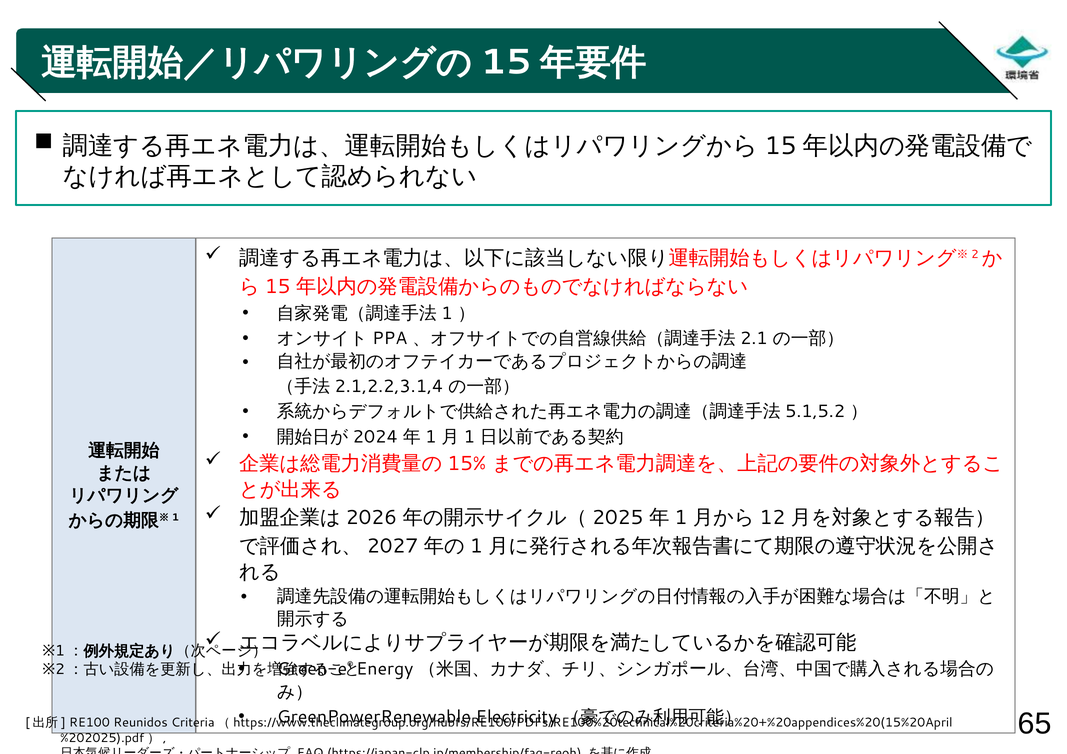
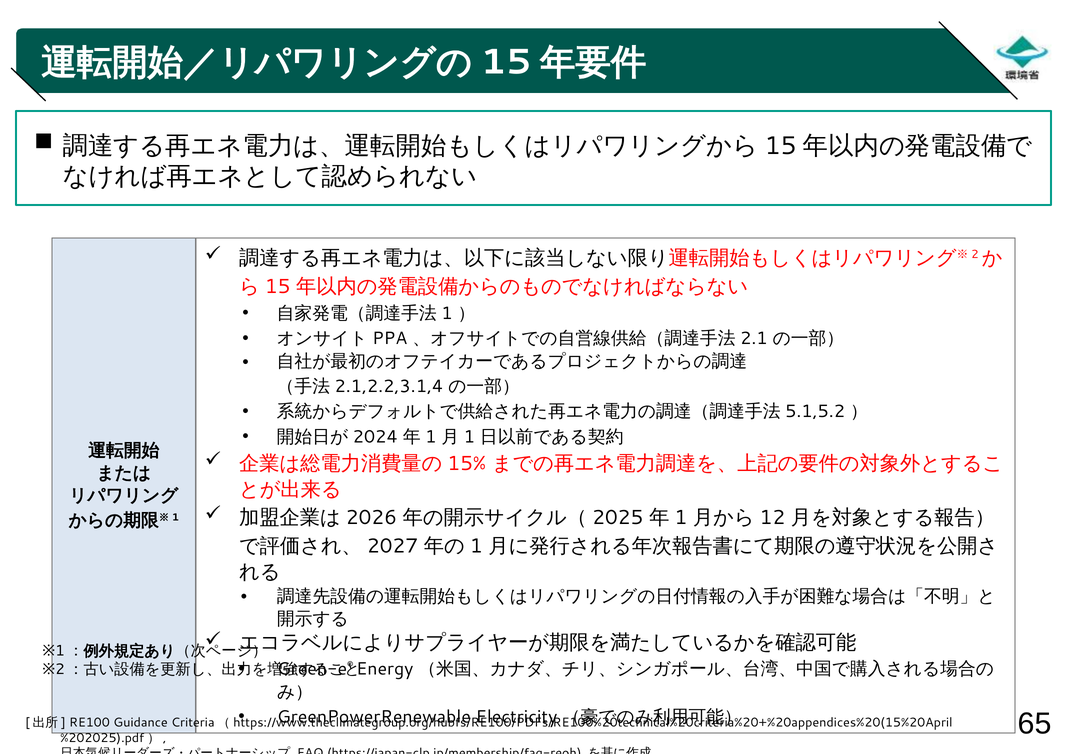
Reunidos: Reunidos -> Guidance
